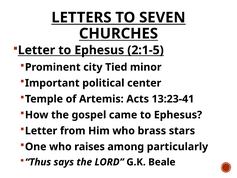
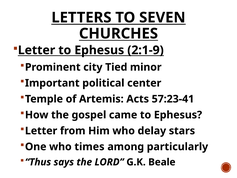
2:1-5: 2:1-5 -> 2:1-9
13:23-41: 13:23-41 -> 57:23-41
brass: brass -> delay
raises: raises -> times
